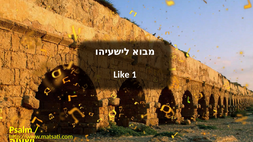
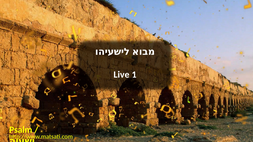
Like: Like -> Live
